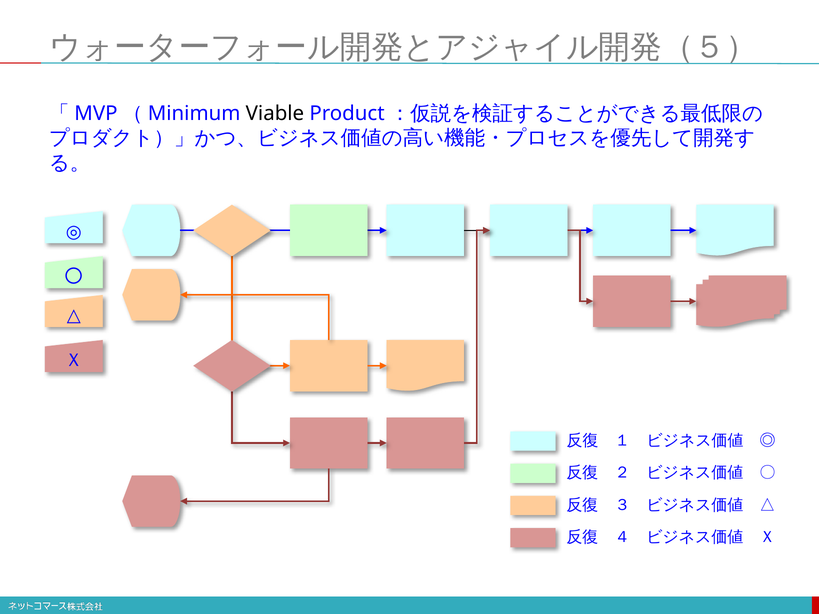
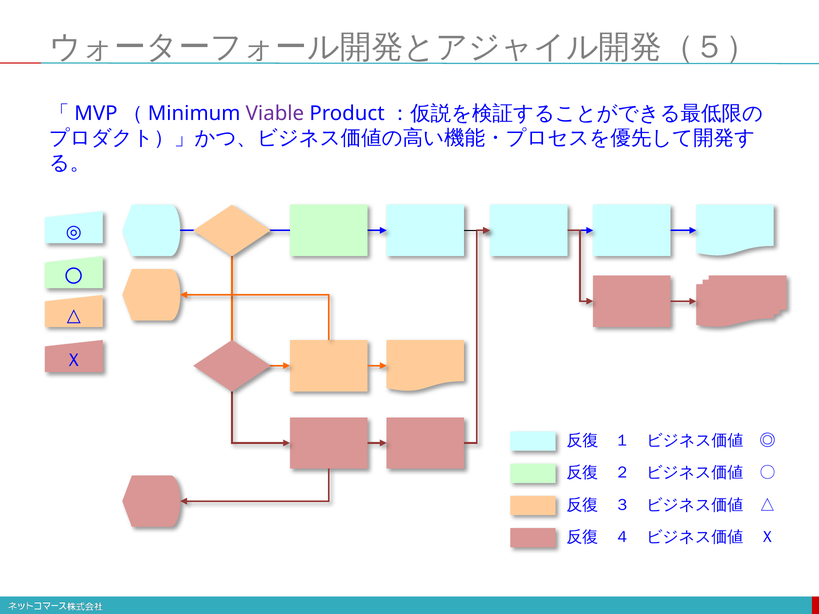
Viable colour: black -> purple
